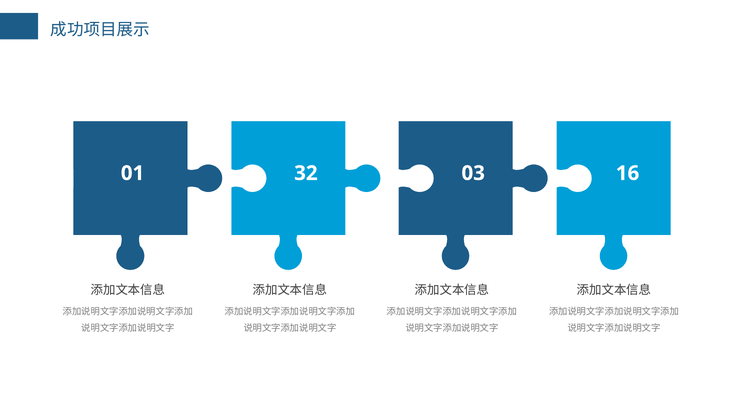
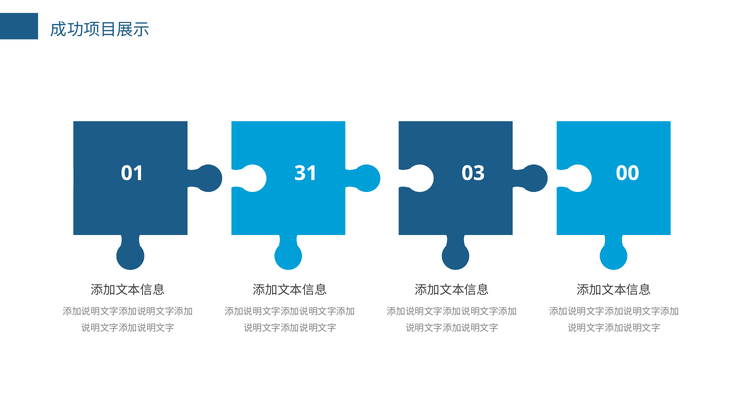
32: 32 -> 31
16: 16 -> 00
